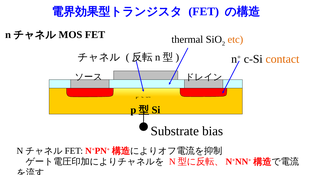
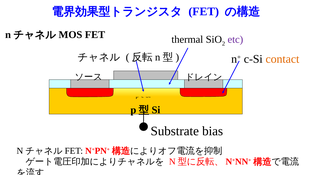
etc colour: orange -> purple
